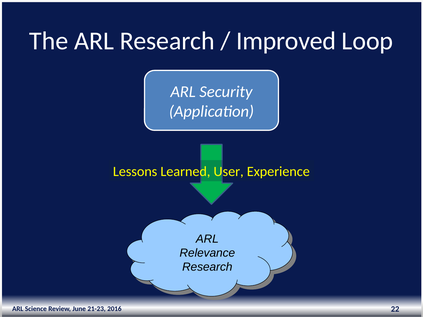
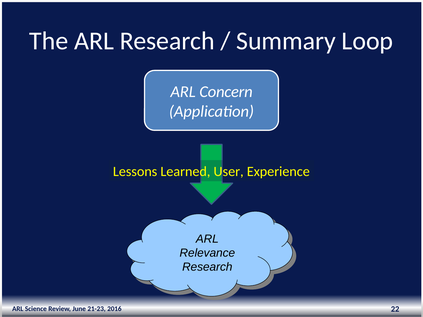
Improved: Improved -> Summary
Security: Security -> Concern
